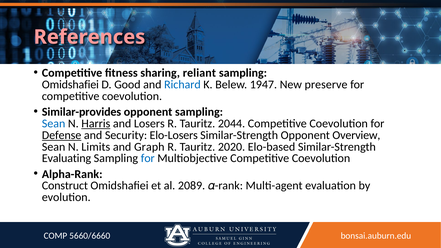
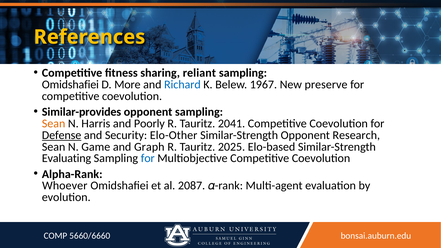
References colour: pink -> yellow
Good: Good -> More
1947: 1947 -> 1967
Sean at (54, 124) colour: blue -> orange
Harris underline: present -> none
Losers: Losers -> Poorly
2044: 2044 -> 2041
Elo-Losers: Elo-Losers -> Elo-Other
Overview: Overview -> Research
Limits: Limits -> Game
2020: 2020 -> 2025
Construct: Construct -> Whoever
2089: 2089 -> 2087
